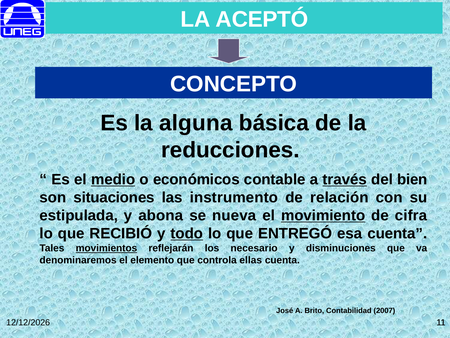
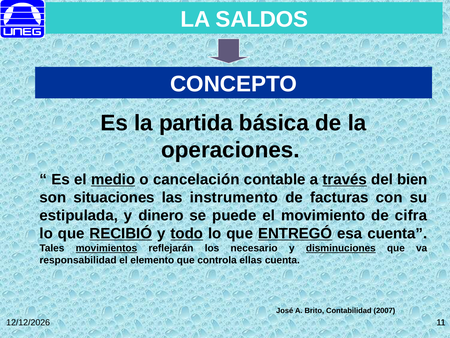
ACEPTÓ: ACEPTÓ -> SALDOS
alguna: alguna -> partida
reducciones: reducciones -> operaciones
económicos: económicos -> cancelación
relación: relación -> facturas
abona: abona -> dinero
nueva: nueva -> puede
movimiento underline: present -> none
RECIBIÓ underline: none -> present
ENTREGÓ underline: none -> present
disminuciones underline: none -> present
denominaremos: denominaremos -> responsabilidad
